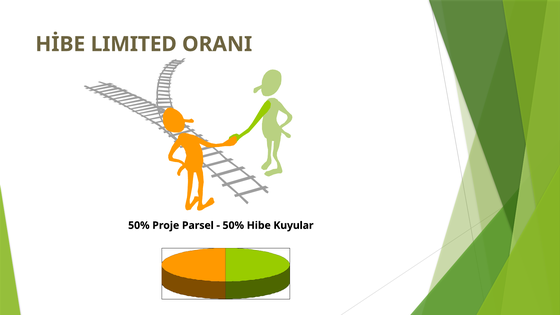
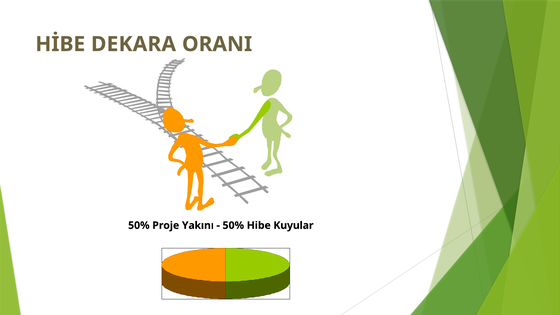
LIMITED: LIMITED -> DEKARA
Parsel: Parsel -> Yakını
